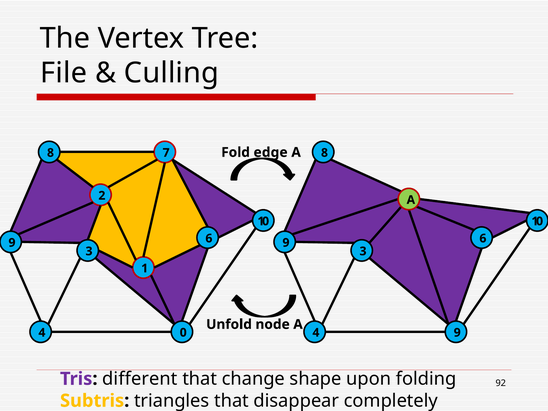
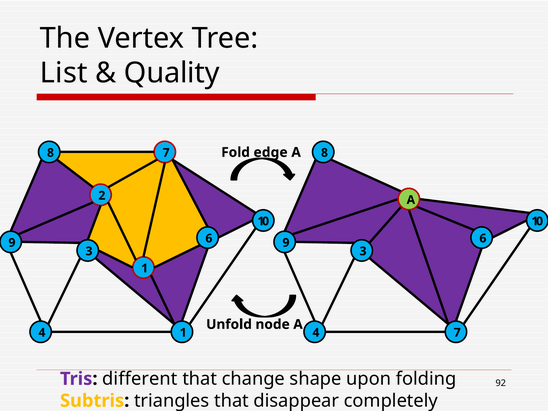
File: File -> List
Culling: Culling -> Quality
4 0: 0 -> 1
4 9: 9 -> 7
